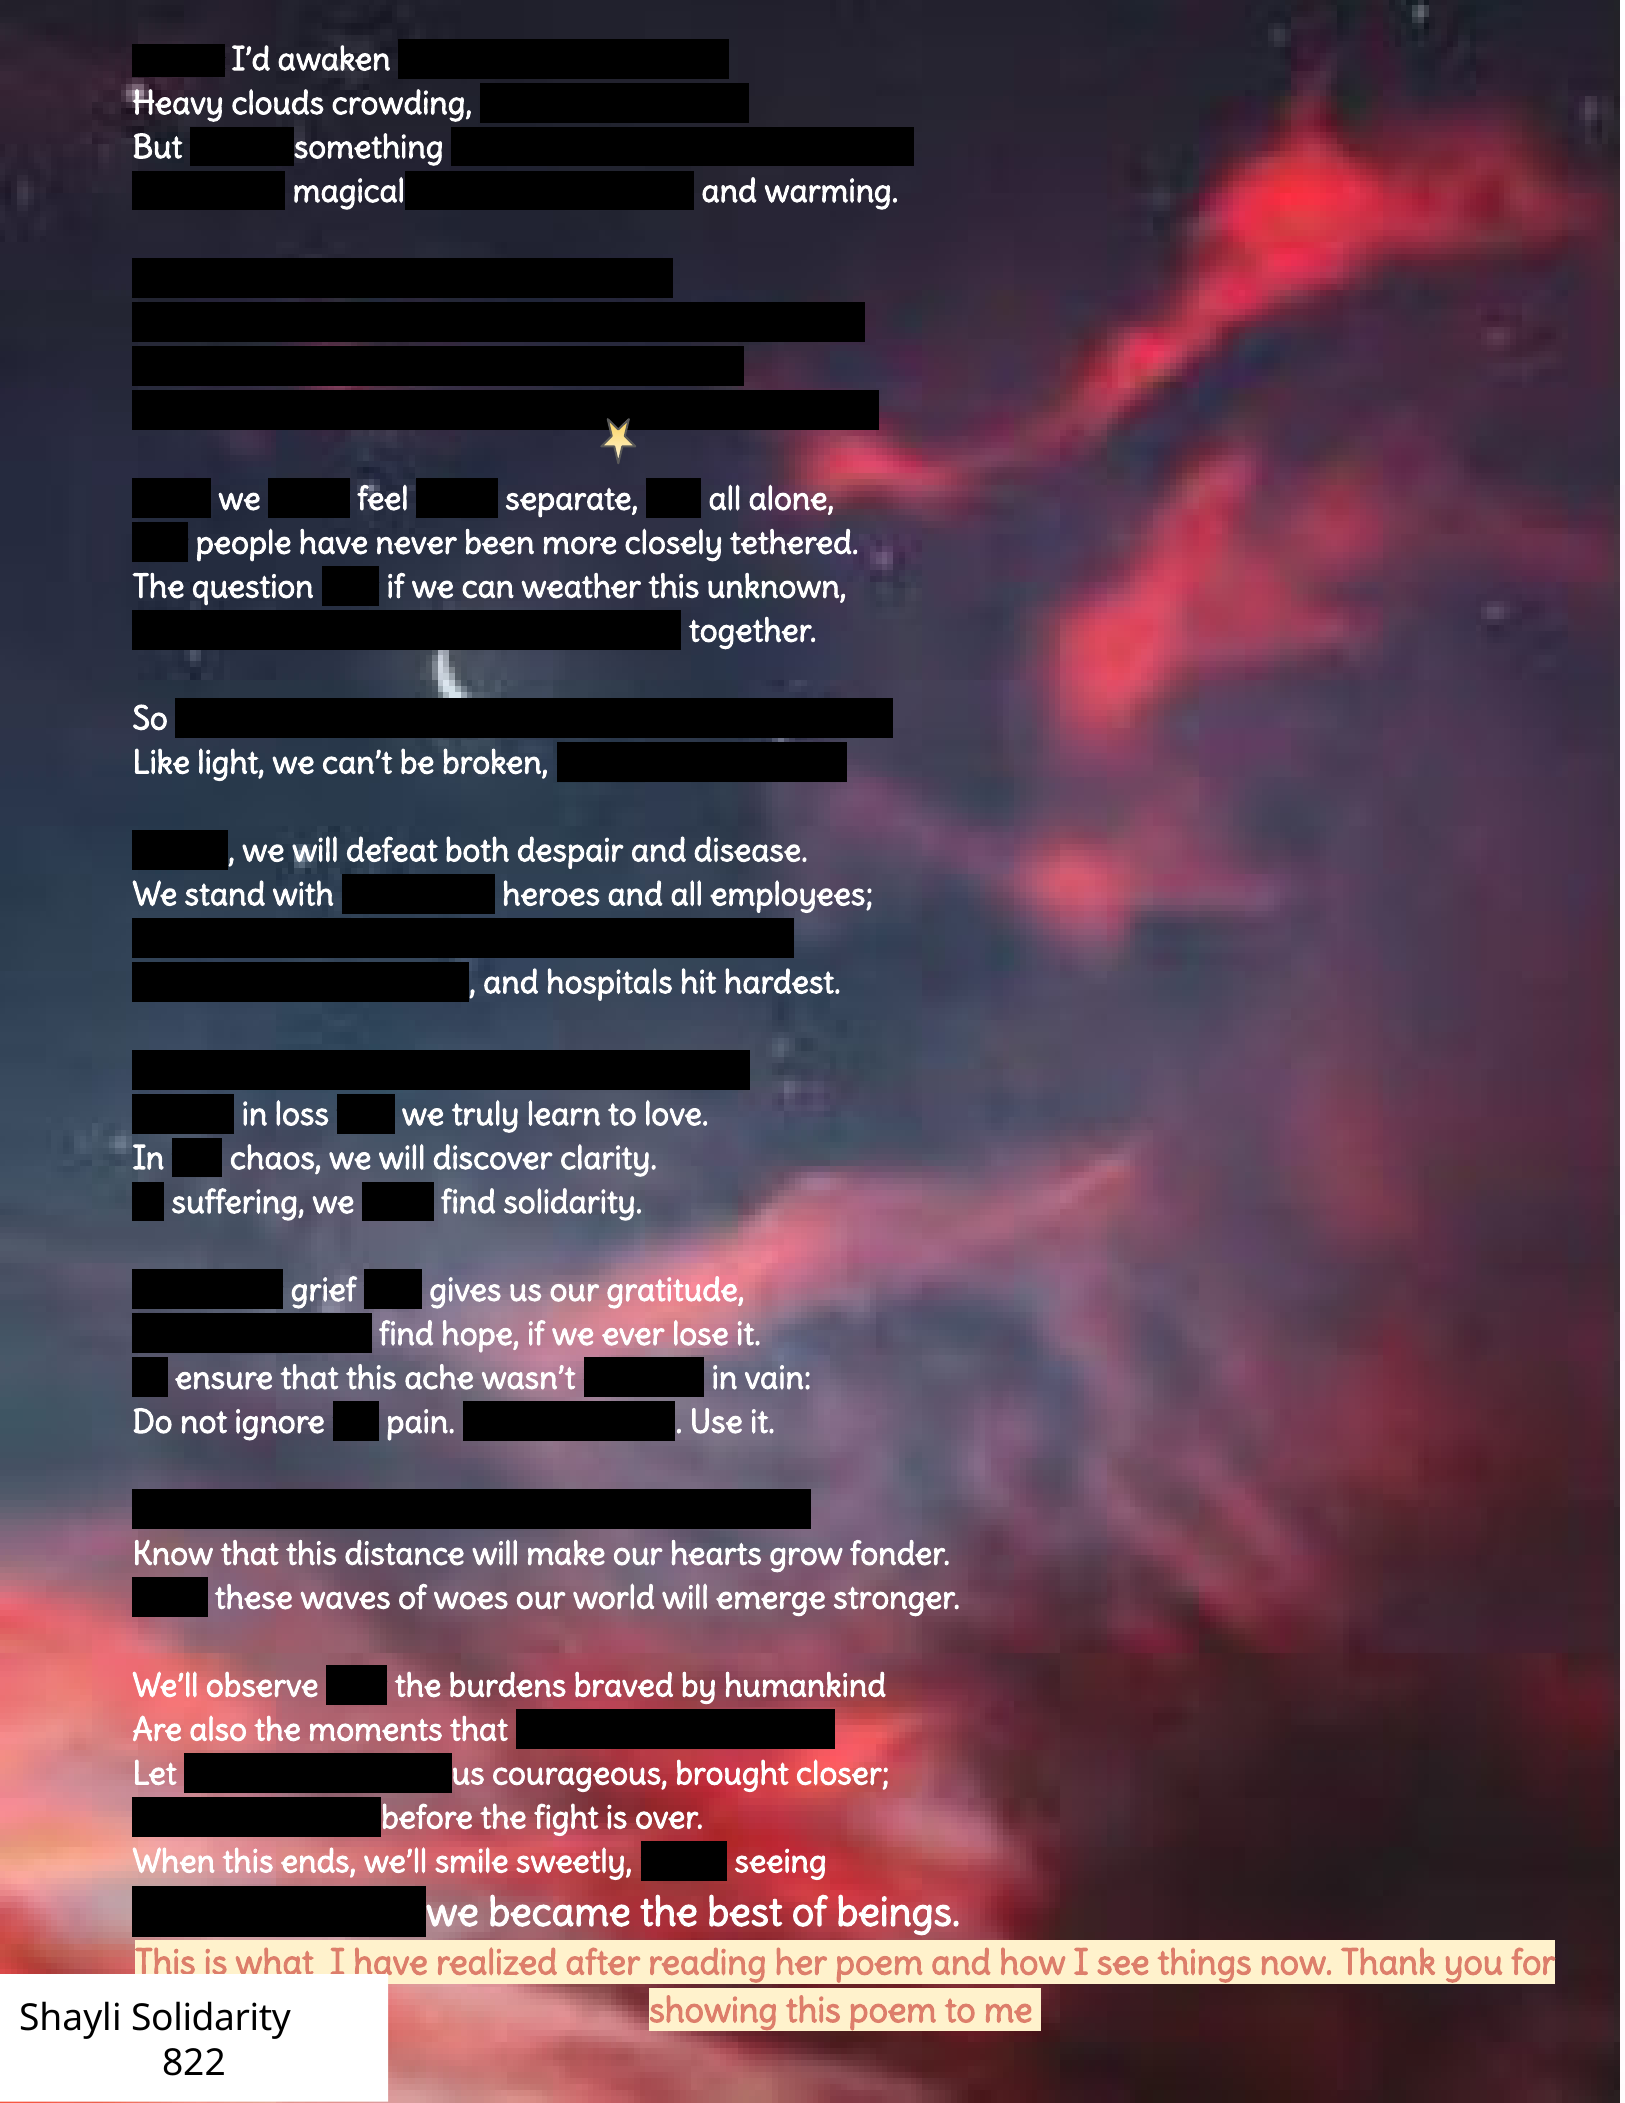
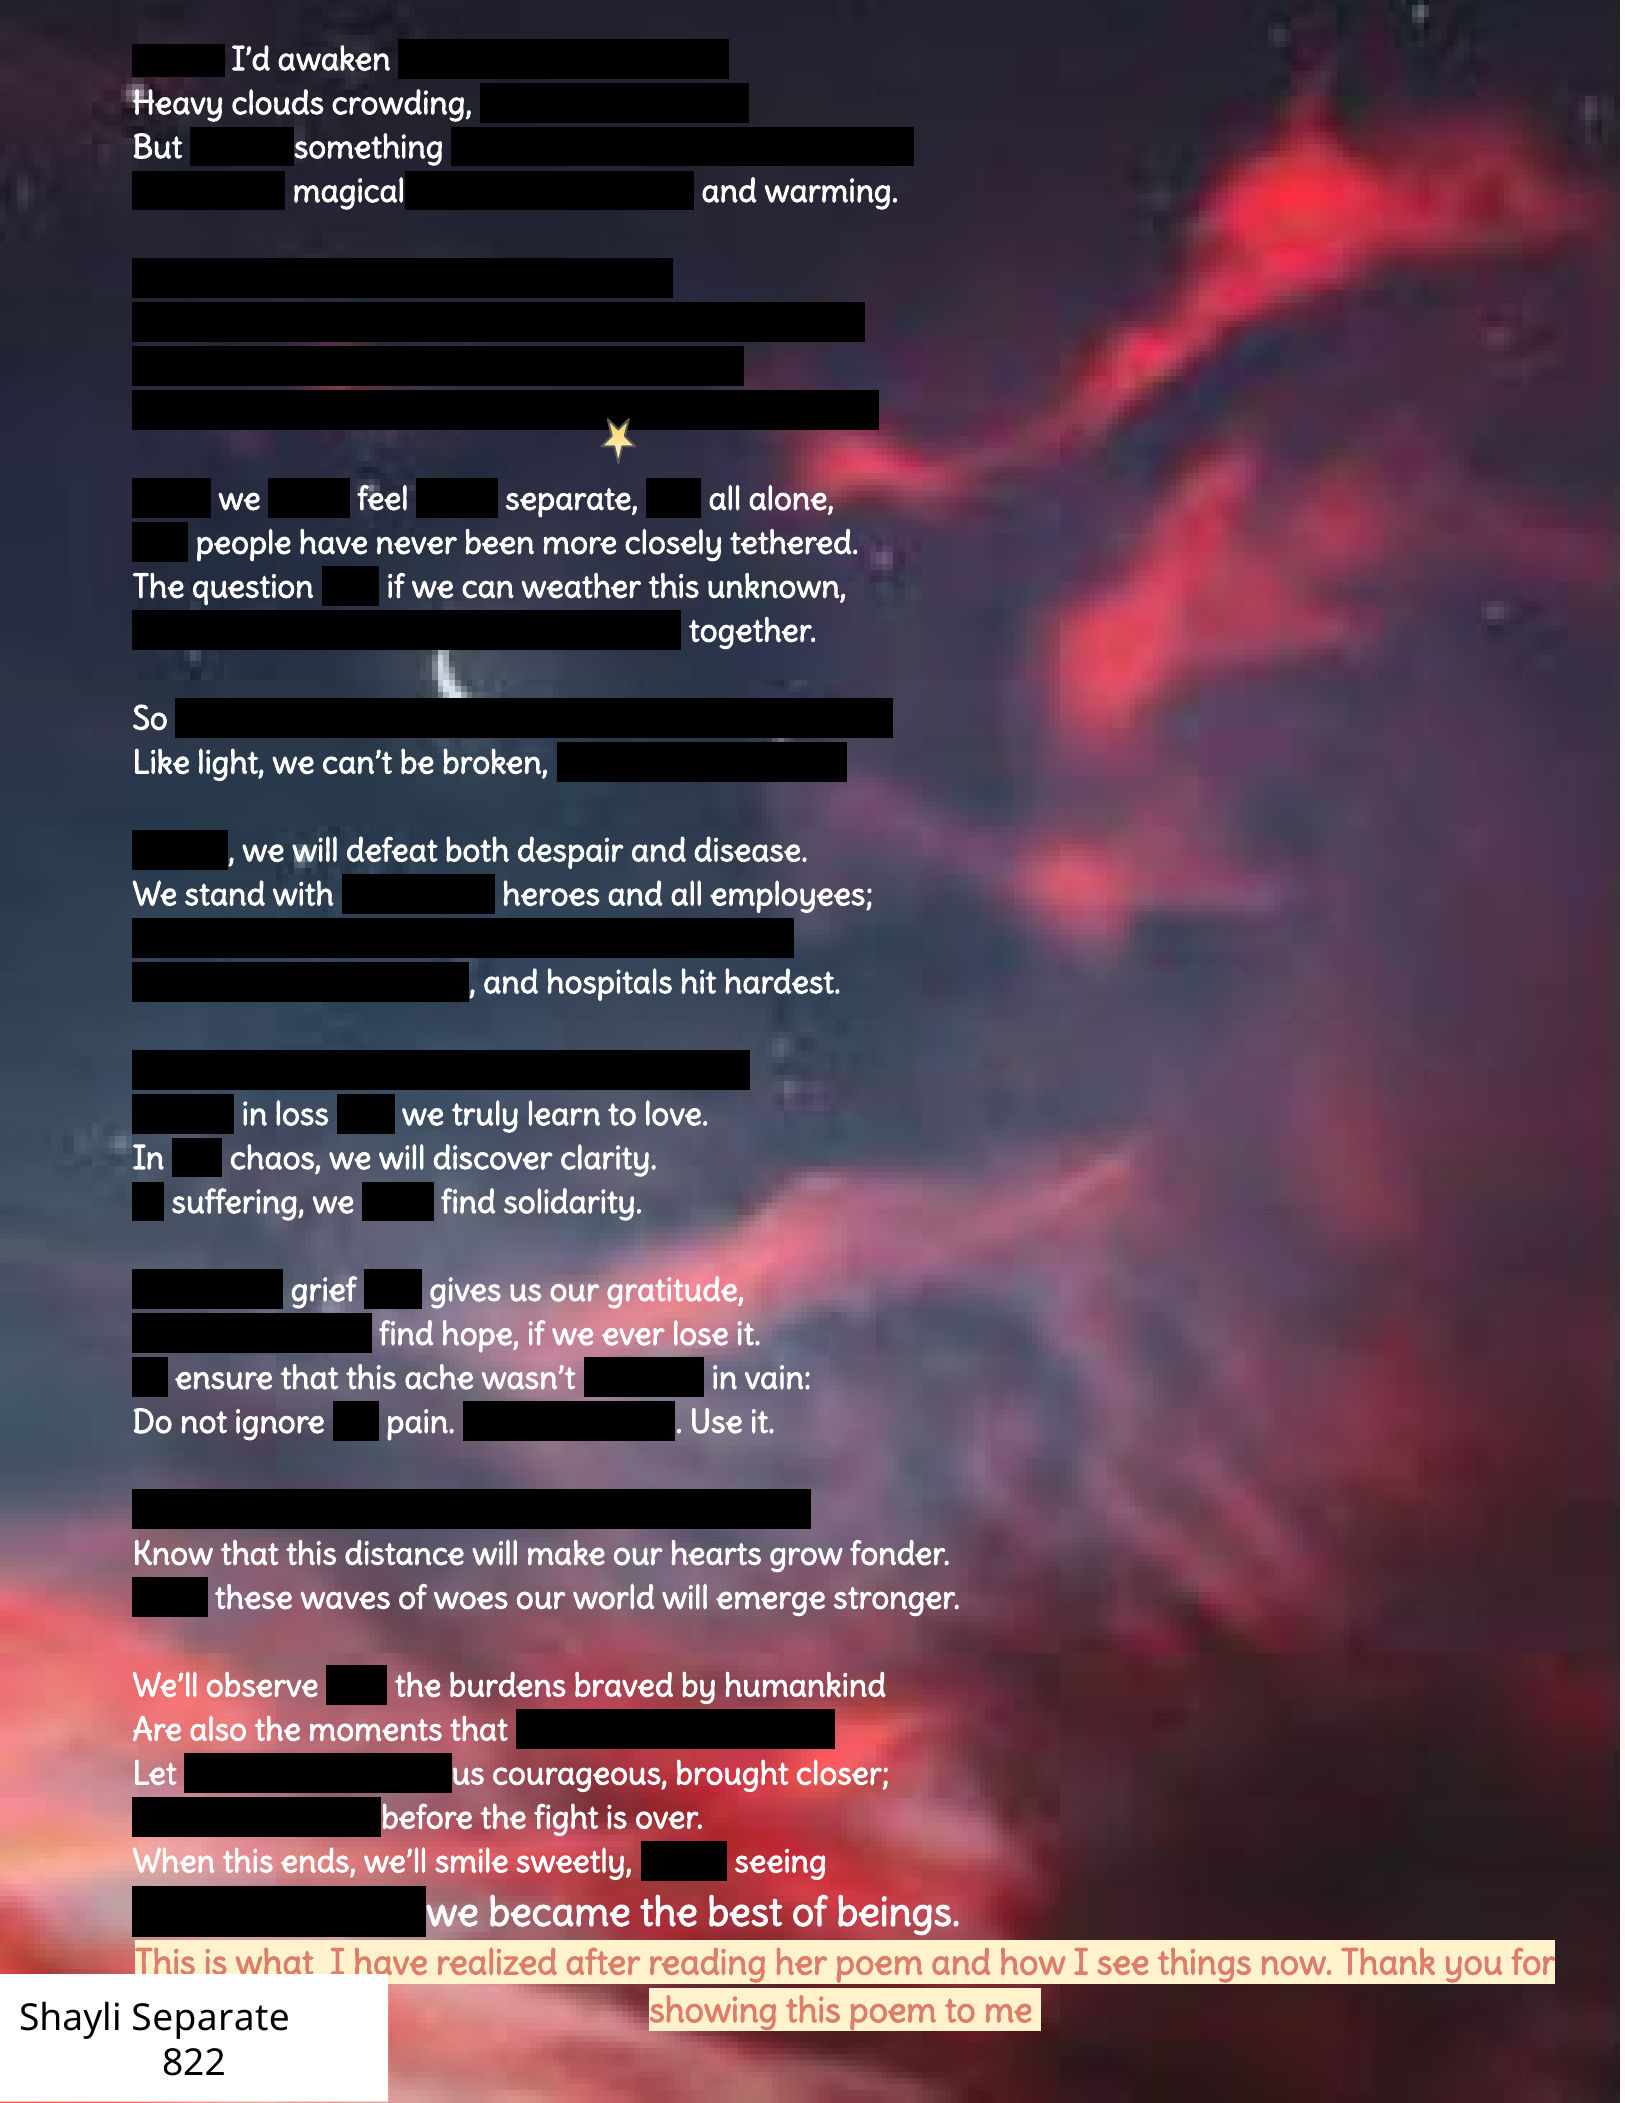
Shayli Solidarity: Solidarity -> Separate
